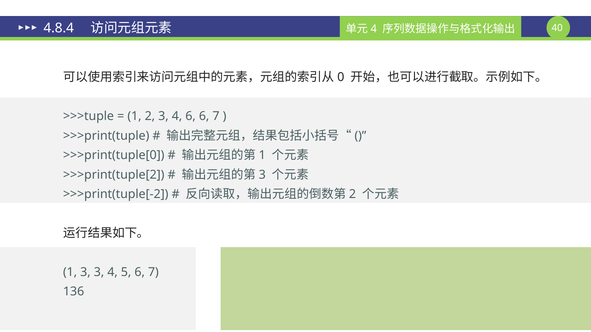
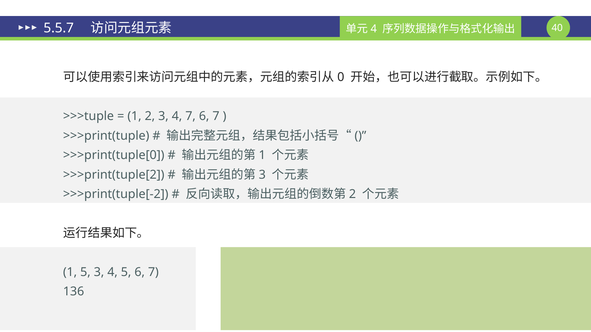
4.8.4: 4.8.4 -> 5.5.7
4 6: 6 -> 7
1 3: 3 -> 5
